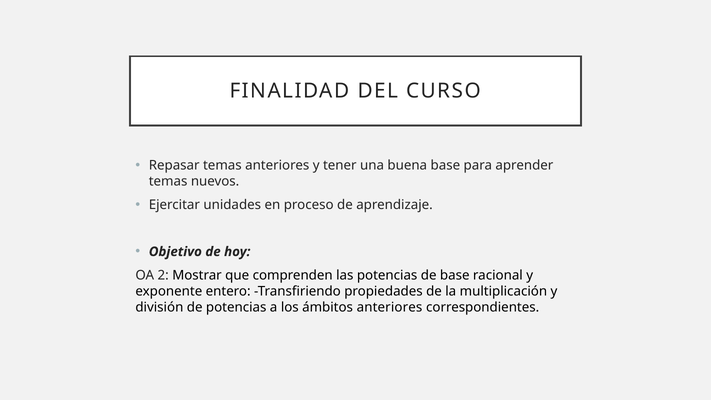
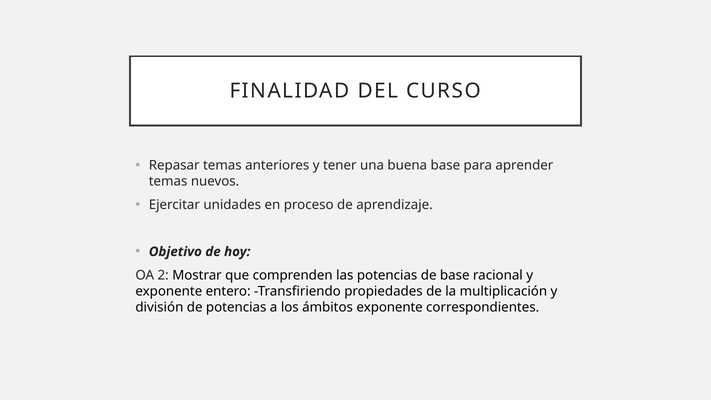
ámbitos anteriores: anteriores -> exponente
